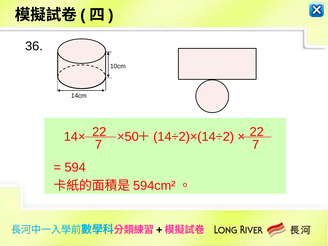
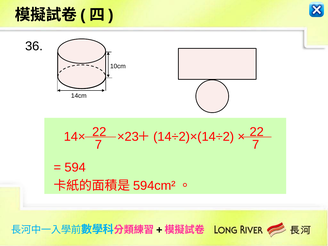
×50: ×50 -> ×23
